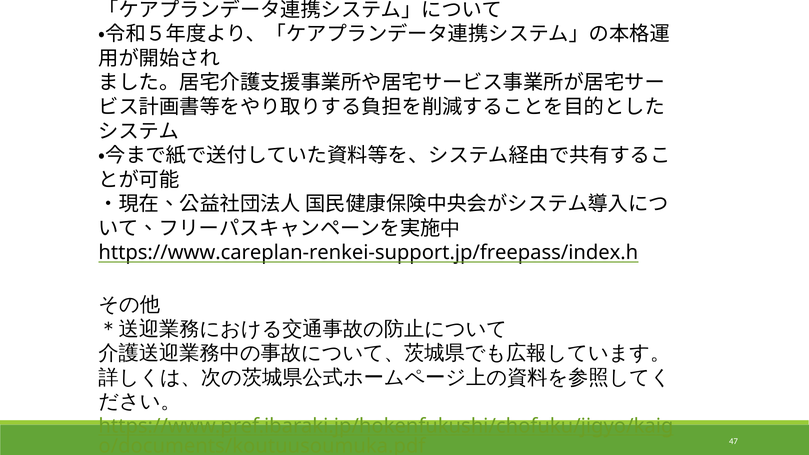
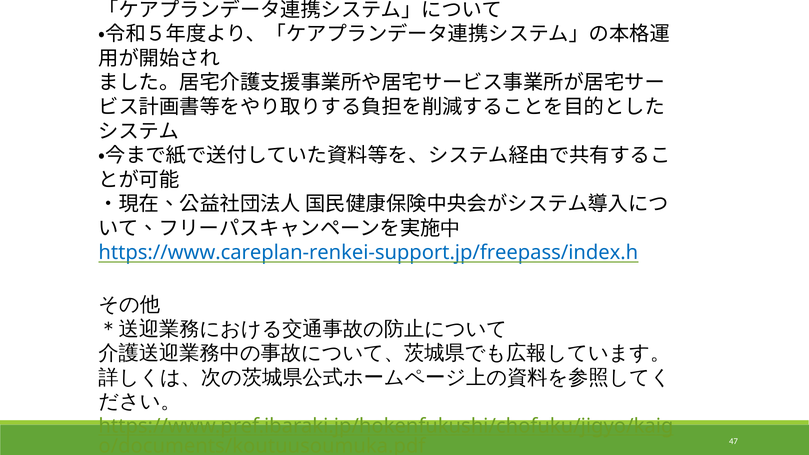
https://www.careplan-renkei-support.jp/freepass/index.h colour: black -> blue
